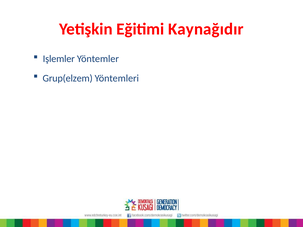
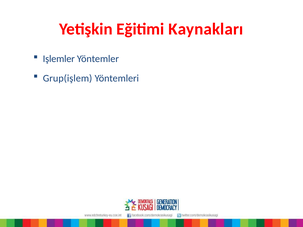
Kaynağıdır: Kaynağıdır -> Kaynakları
Grup(elzem: Grup(elzem -> Grup(işlem
